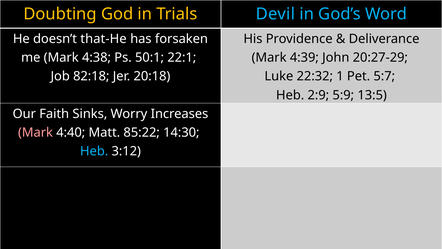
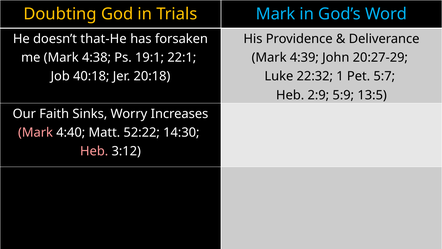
Trials Devil: Devil -> Mark
50:1: 50:1 -> 19:1
82:18: 82:18 -> 40:18
85:22: 85:22 -> 52:22
Heb at (94, 151) colour: light blue -> pink
